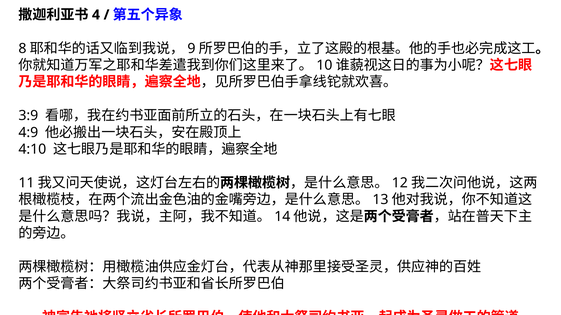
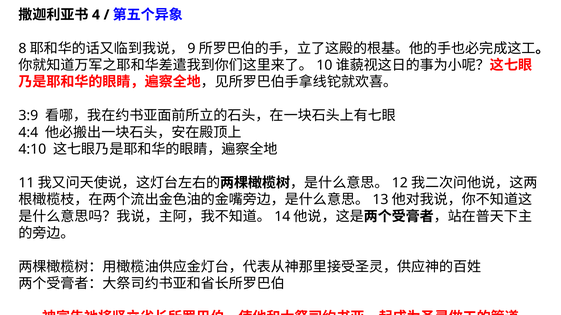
4:9: 4:9 -> 4:4
